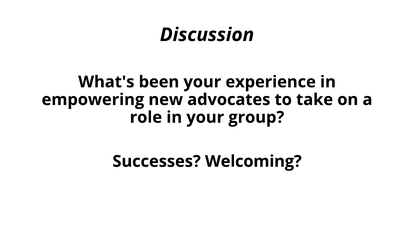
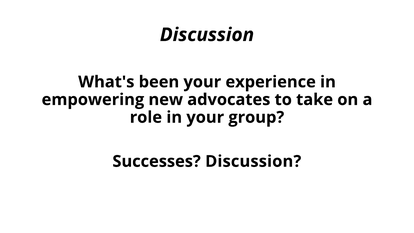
Successes Welcoming: Welcoming -> Discussion
